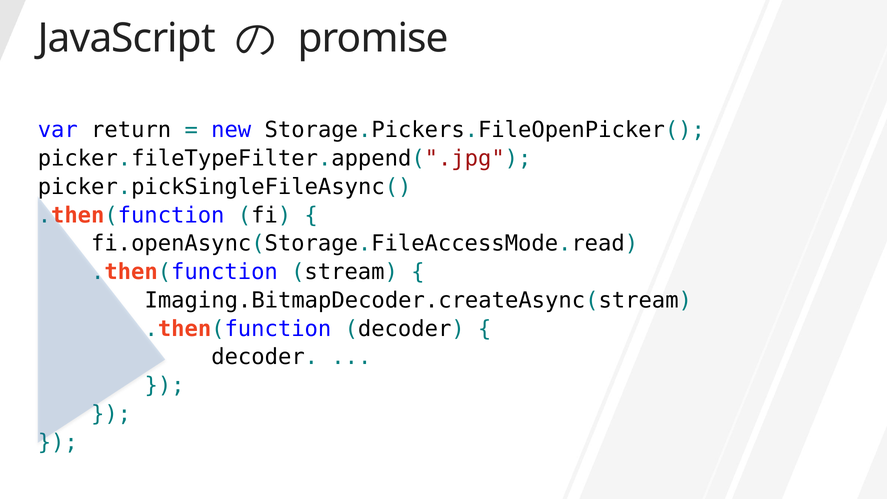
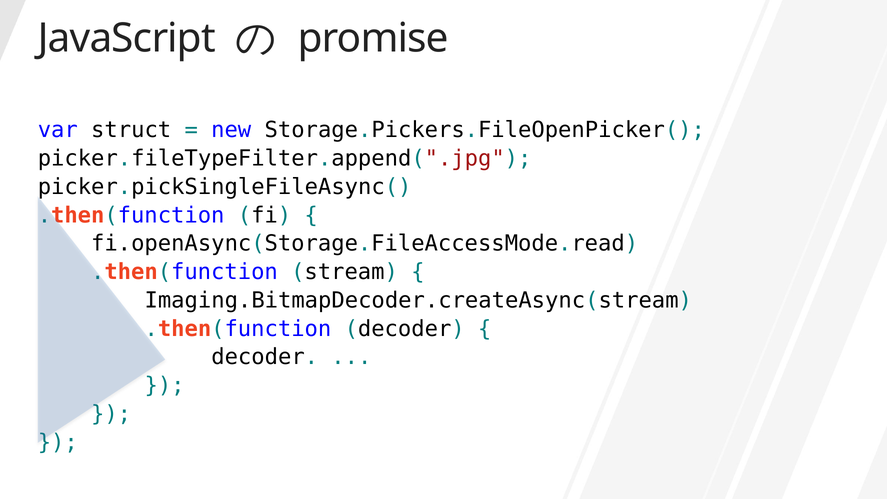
return: return -> struct
